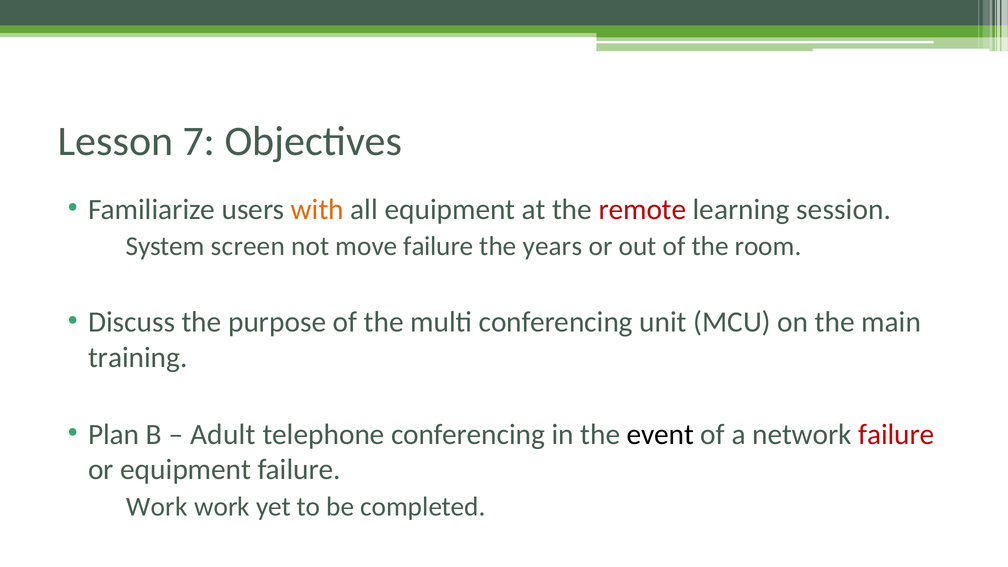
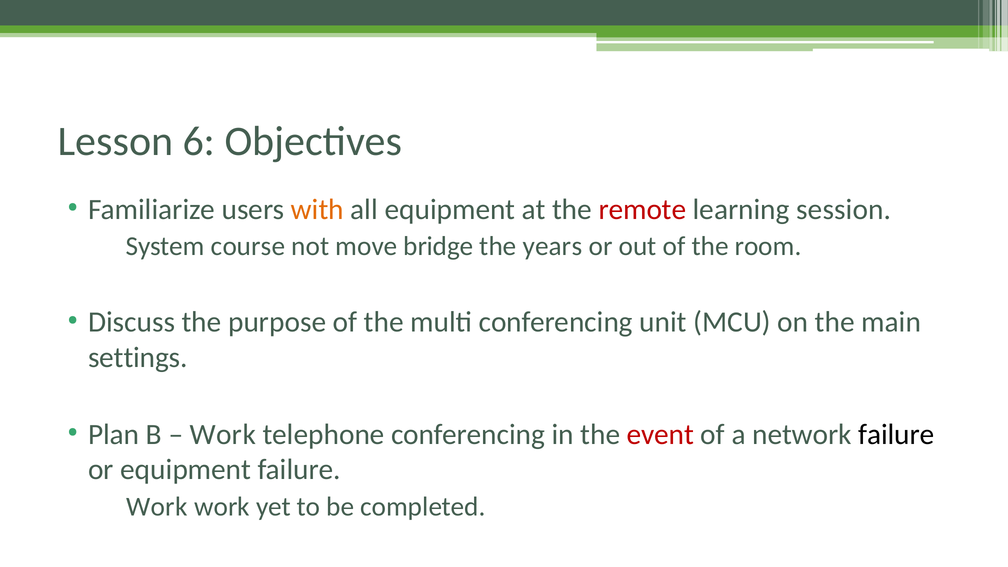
7: 7 -> 6
screen: screen -> course
move failure: failure -> bridge
training: training -> settings
Adult at (223, 434): Adult -> Work
event colour: black -> red
failure at (896, 434) colour: red -> black
